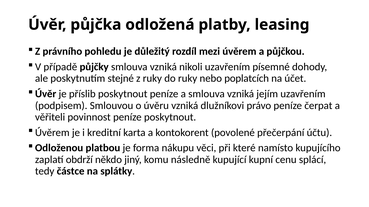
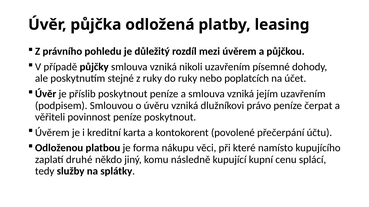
obdrží: obdrží -> druhé
částce: částce -> služby
